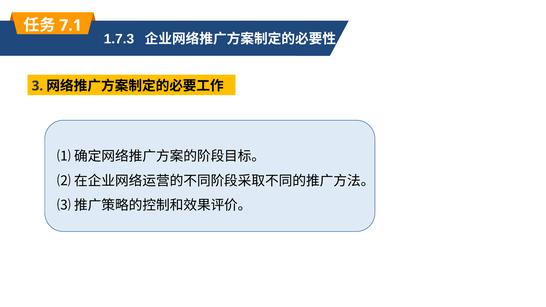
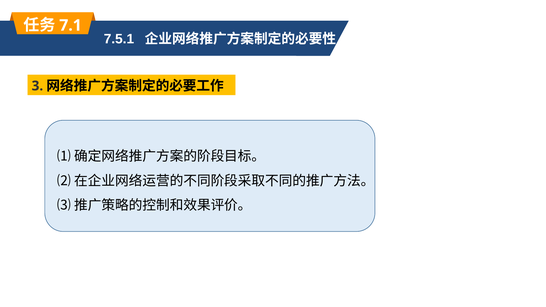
1.7.3: 1.7.3 -> 7.5.1
